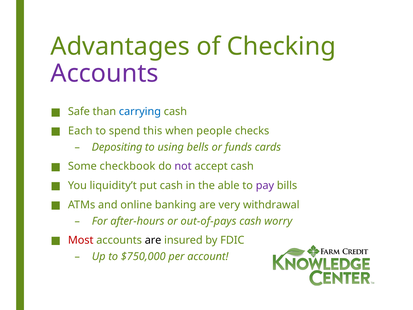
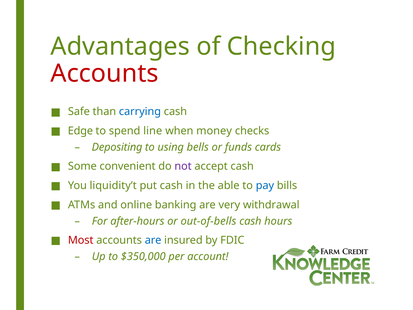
Accounts at (105, 73) colour: purple -> red
Each: Each -> Edge
this: this -> line
people: people -> money
checkbook: checkbook -> convenient
pay colour: purple -> blue
out-of-pays: out-of-pays -> out-of-bells
worry: worry -> hours
are at (153, 240) colour: black -> blue
$750,000: $750,000 -> $350,000
